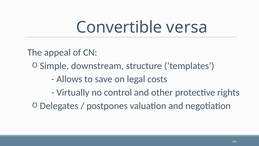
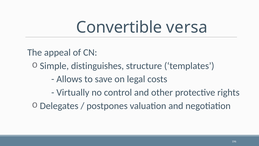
downstream: downstream -> distinguishes
